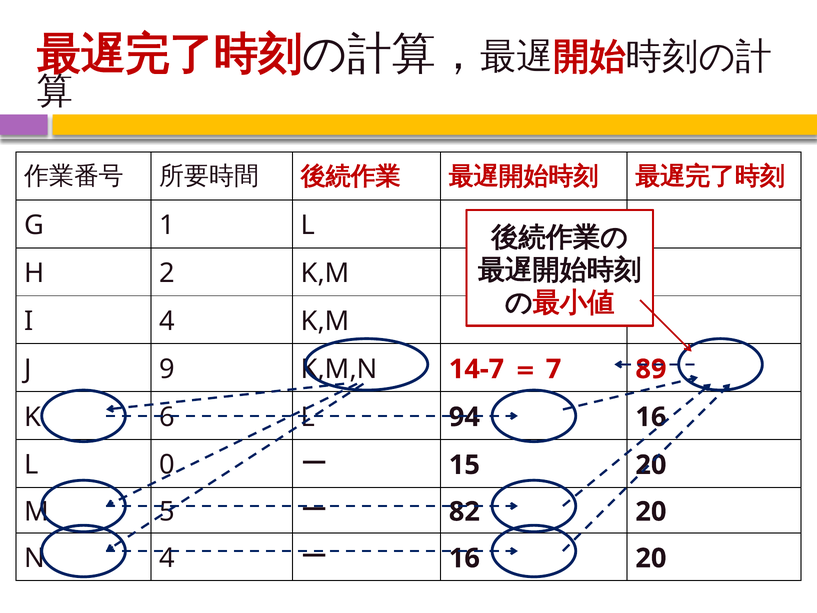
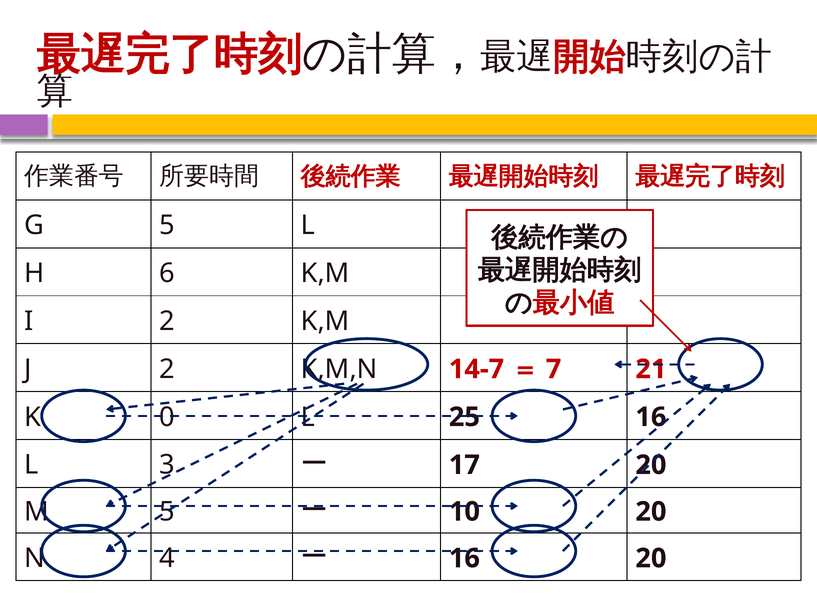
G 1: 1 -> 5
2: 2 -> 6
I 4: 4 -> 2
J 9: 9 -> 2
89: 89 -> 21
6: 6 -> 0
94: 94 -> 25
0: 0 -> 3
15: 15 -> 17
82: 82 -> 10
